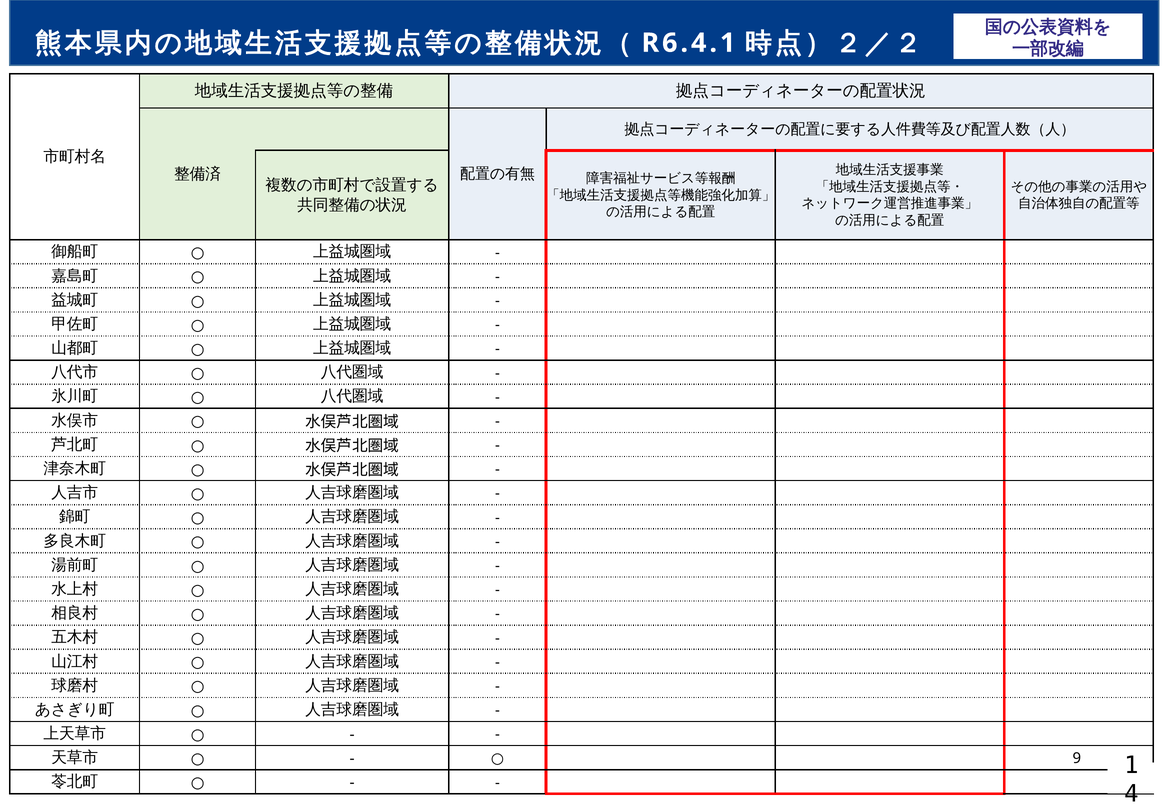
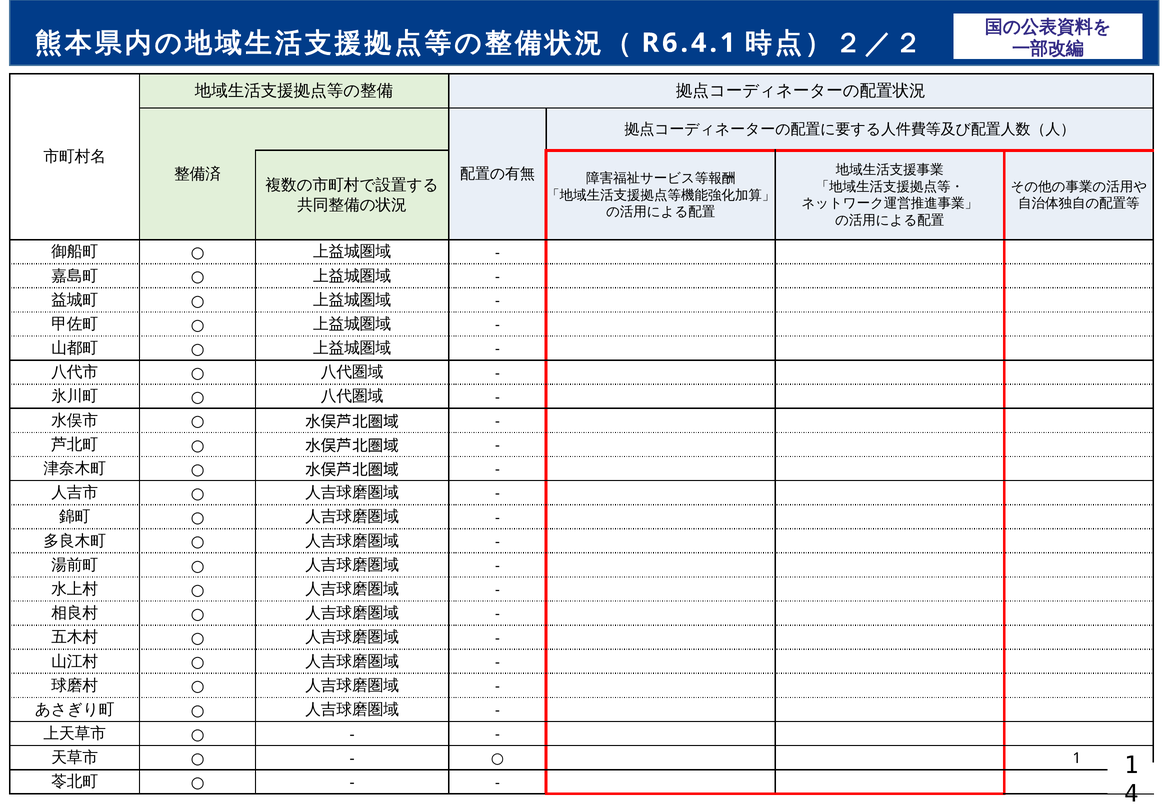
9 at (1077, 758): 9 -> 1
